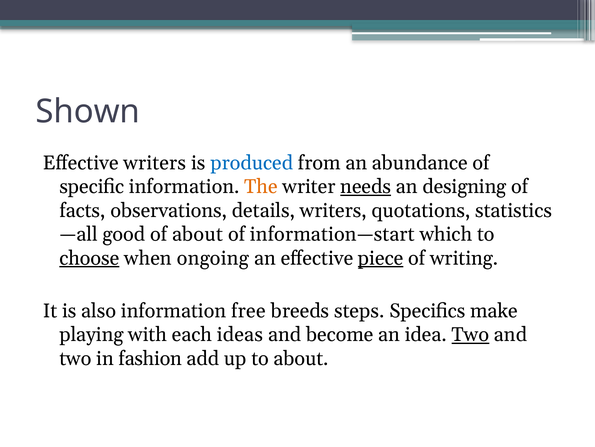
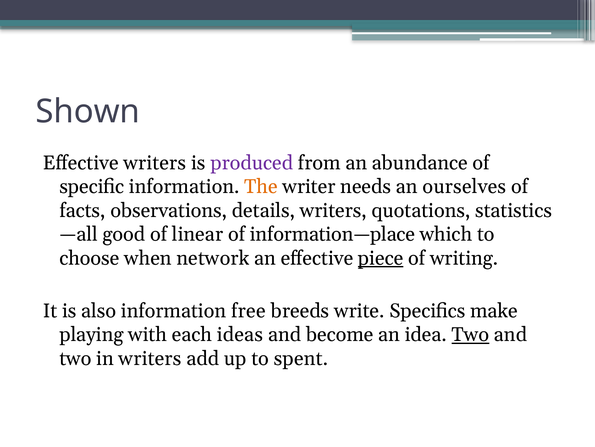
produced colour: blue -> purple
needs underline: present -> none
designing: designing -> ourselves
of about: about -> linear
information—start: information—start -> information—place
choose underline: present -> none
ongoing: ongoing -> network
steps: steps -> write
in fashion: fashion -> writers
to about: about -> spent
